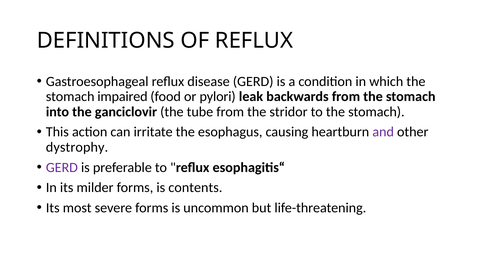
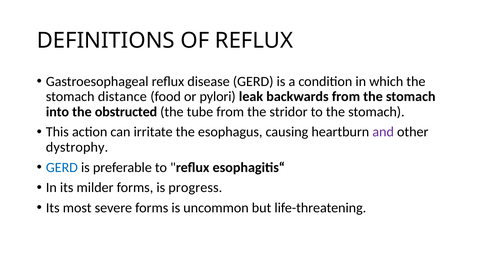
impaired: impaired -> distance
ganciclovir: ganciclovir -> obstructed
GERD at (62, 168) colour: purple -> blue
contents: contents -> progress
